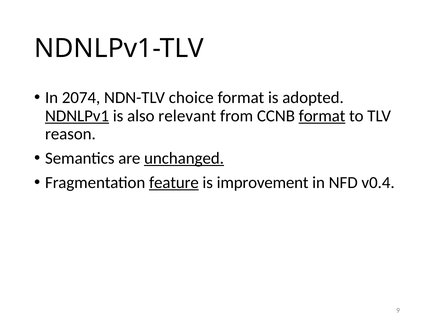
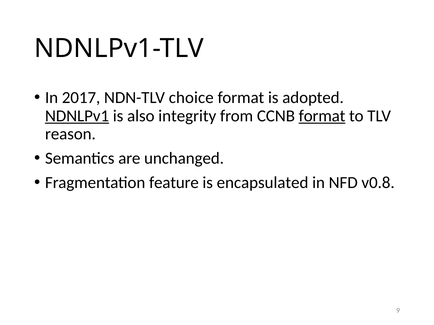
2074: 2074 -> 2017
relevant: relevant -> integrity
unchanged underline: present -> none
feature underline: present -> none
improvement: improvement -> encapsulated
v0.4: v0.4 -> v0.8
